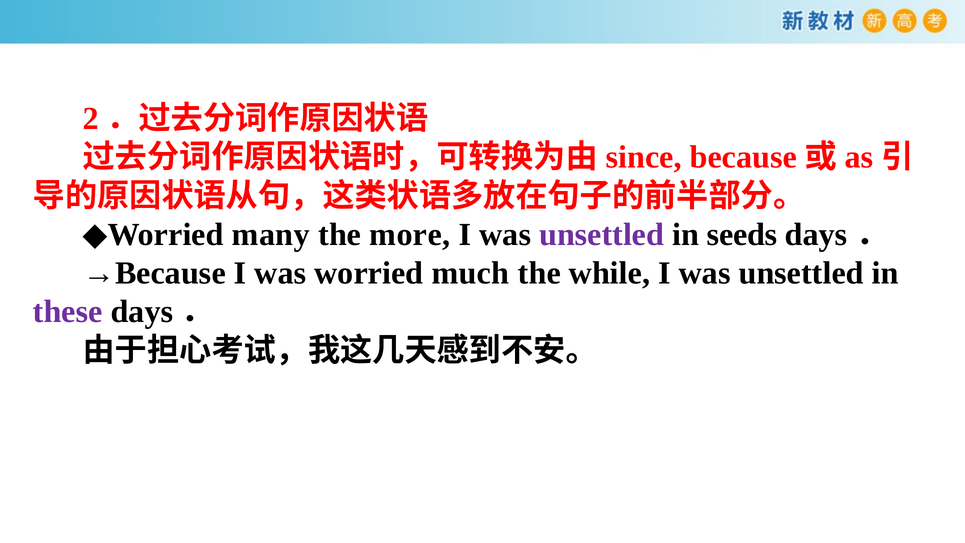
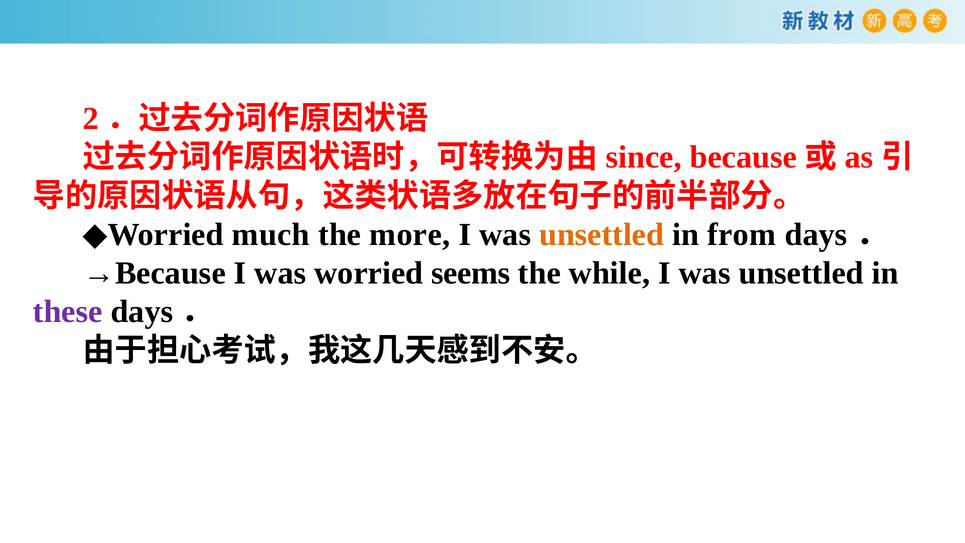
many: many -> much
unsettled at (602, 234) colour: purple -> orange
seeds: seeds -> from
much: much -> seems
